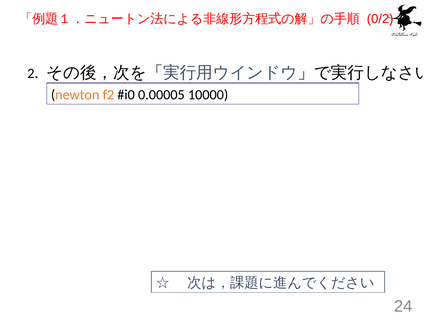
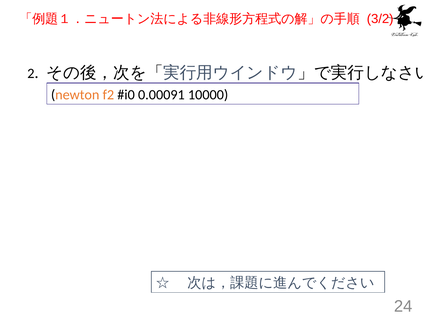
0/2: 0/2 -> 3/2
0.00005: 0.00005 -> 0.00091
